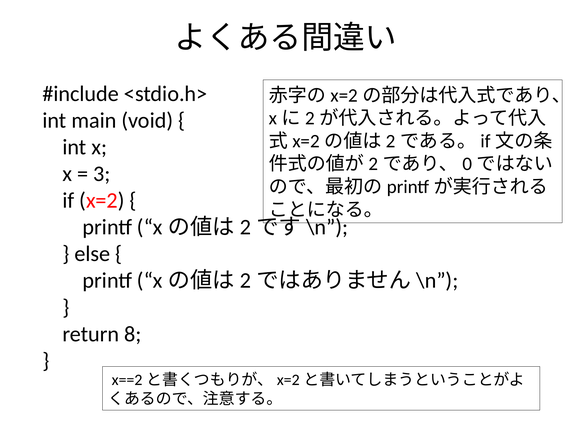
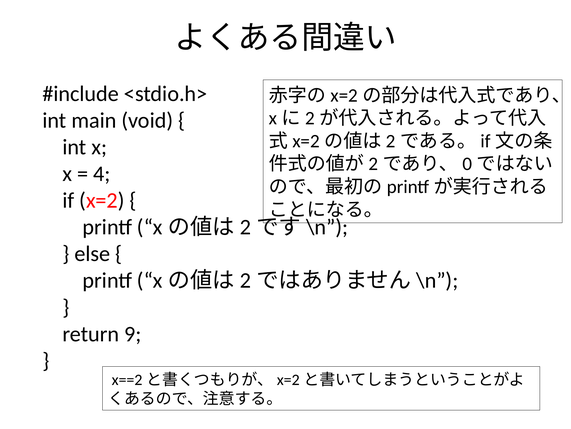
3: 3 -> 4
8: 8 -> 9
